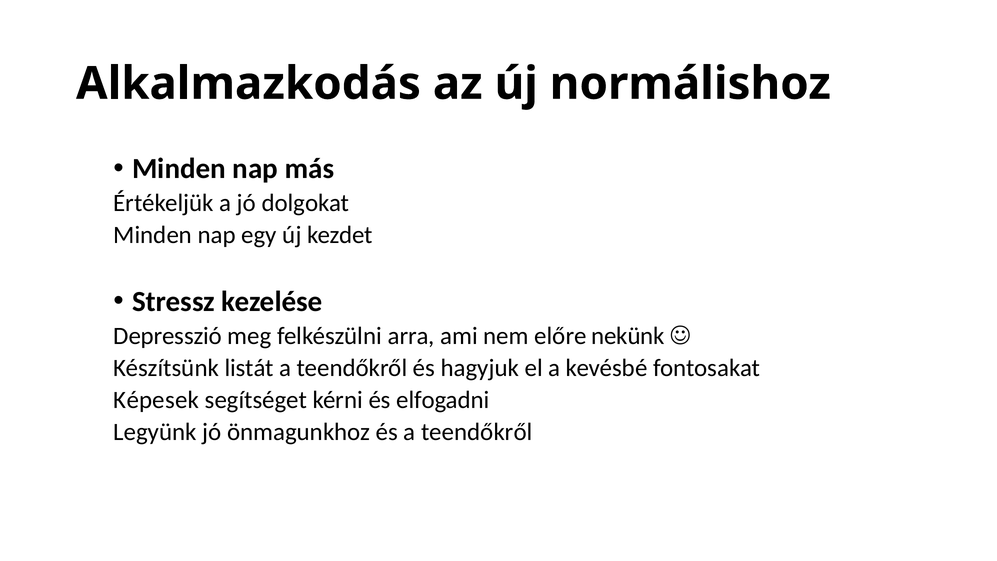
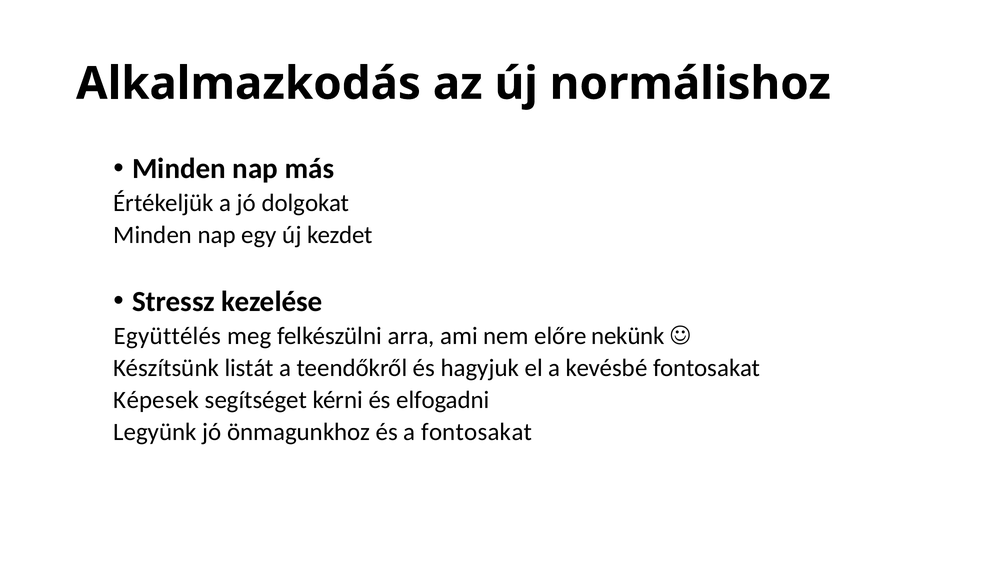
Depresszió: Depresszió -> Együttélés
és a teendőkről: teendőkről -> fontosakat
